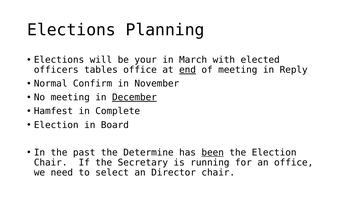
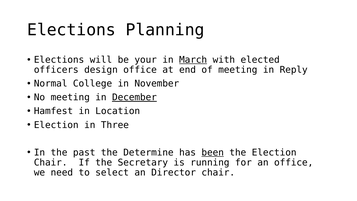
March underline: none -> present
tables: tables -> design
end underline: present -> none
Confirm: Confirm -> College
Complete: Complete -> Location
Board: Board -> Three
